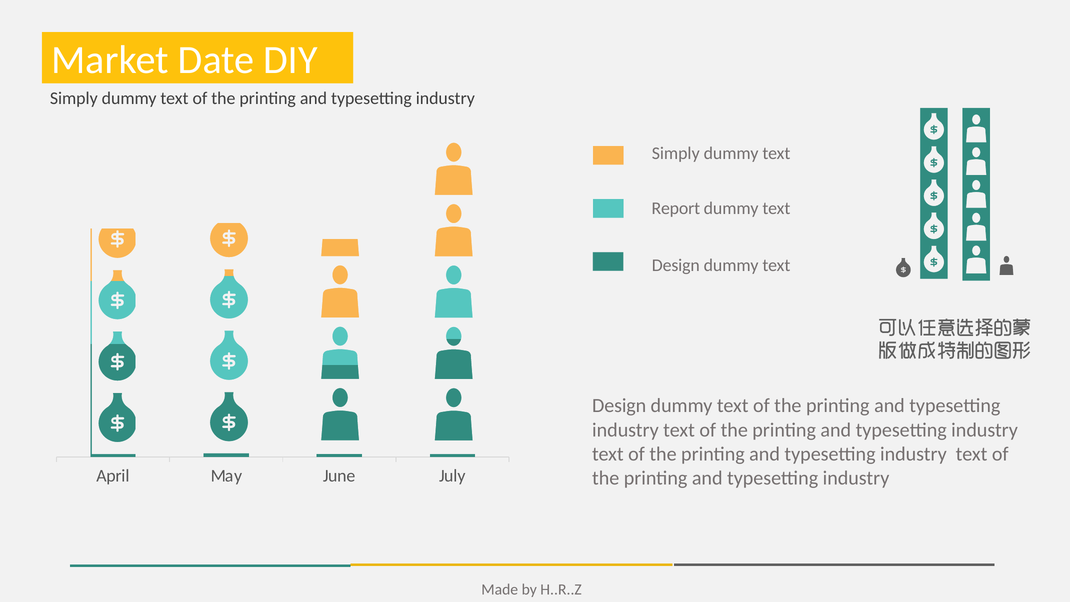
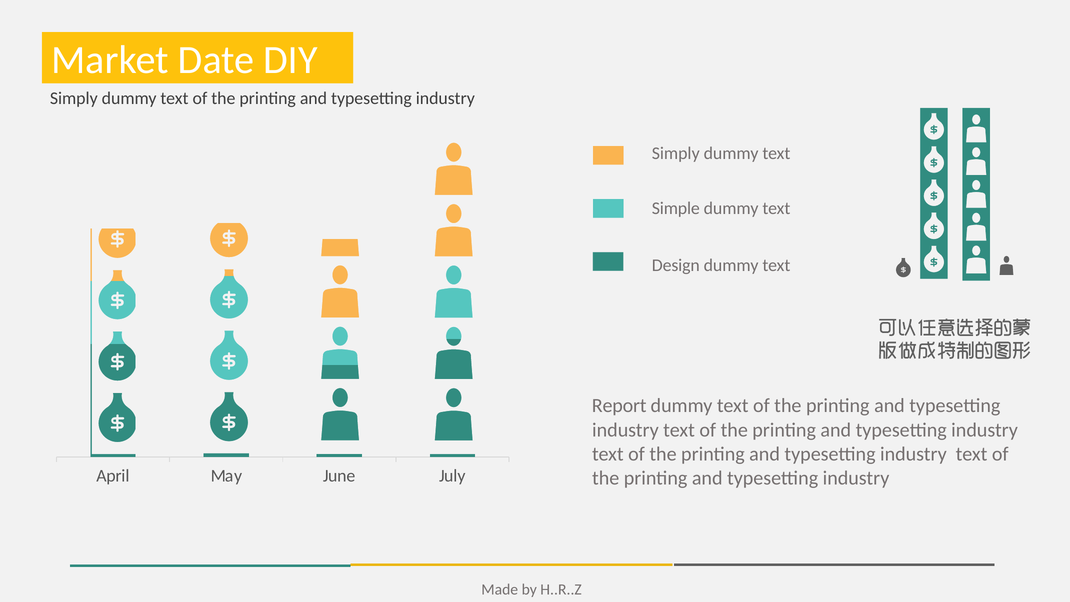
Report: Report -> Simple
Design at (619, 406): Design -> Report
